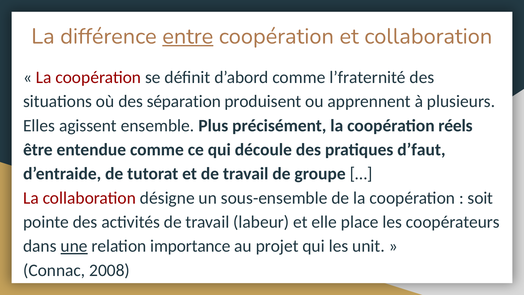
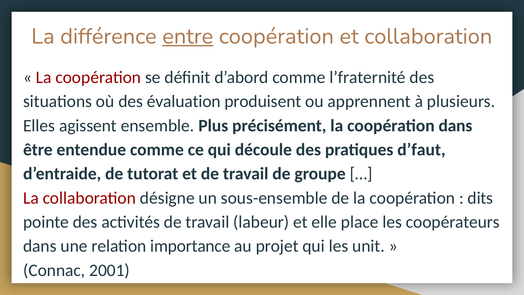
séparation: séparation -> évaluation
coopération réels: réels -> dans
soit: soit -> dits
une underline: present -> none
2008: 2008 -> 2001
